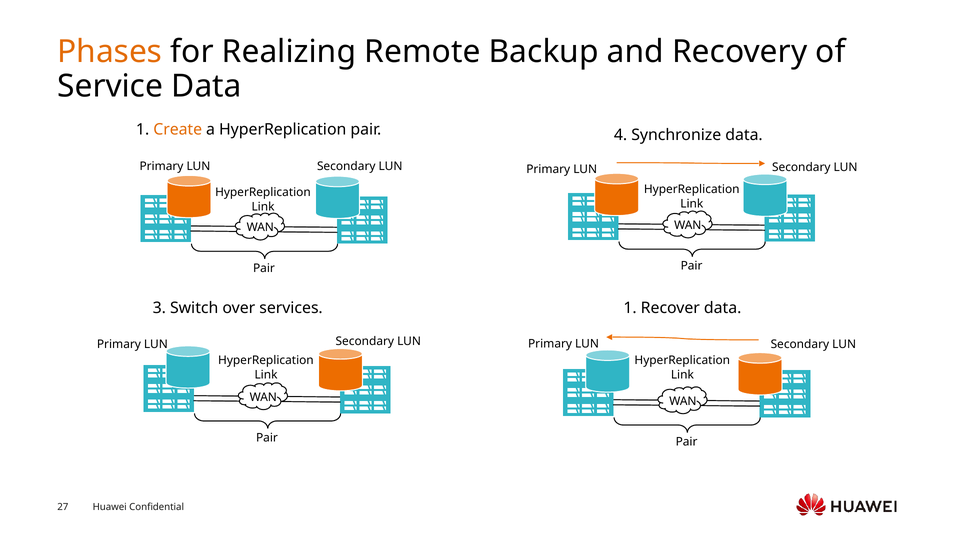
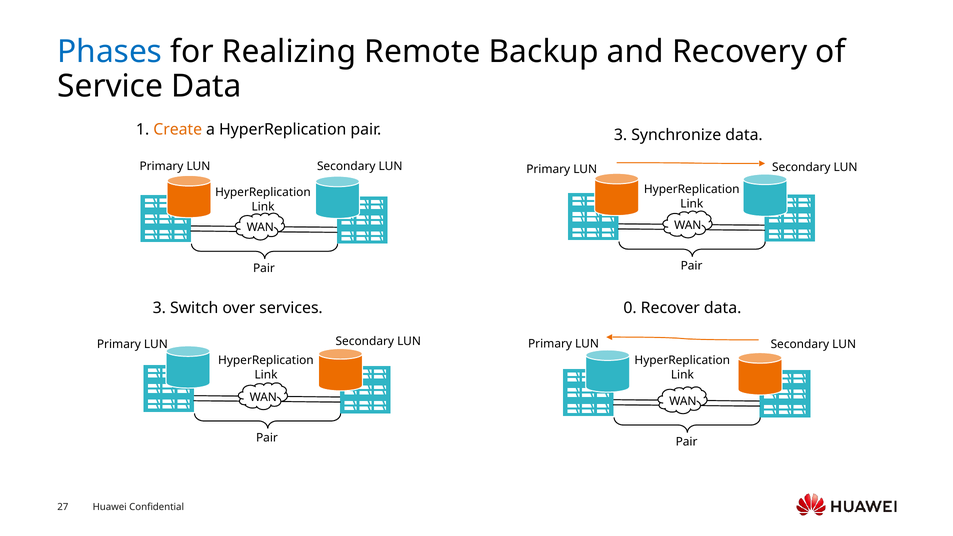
Phases colour: orange -> blue
pair 4: 4 -> 3
services 1: 1 -> 0
